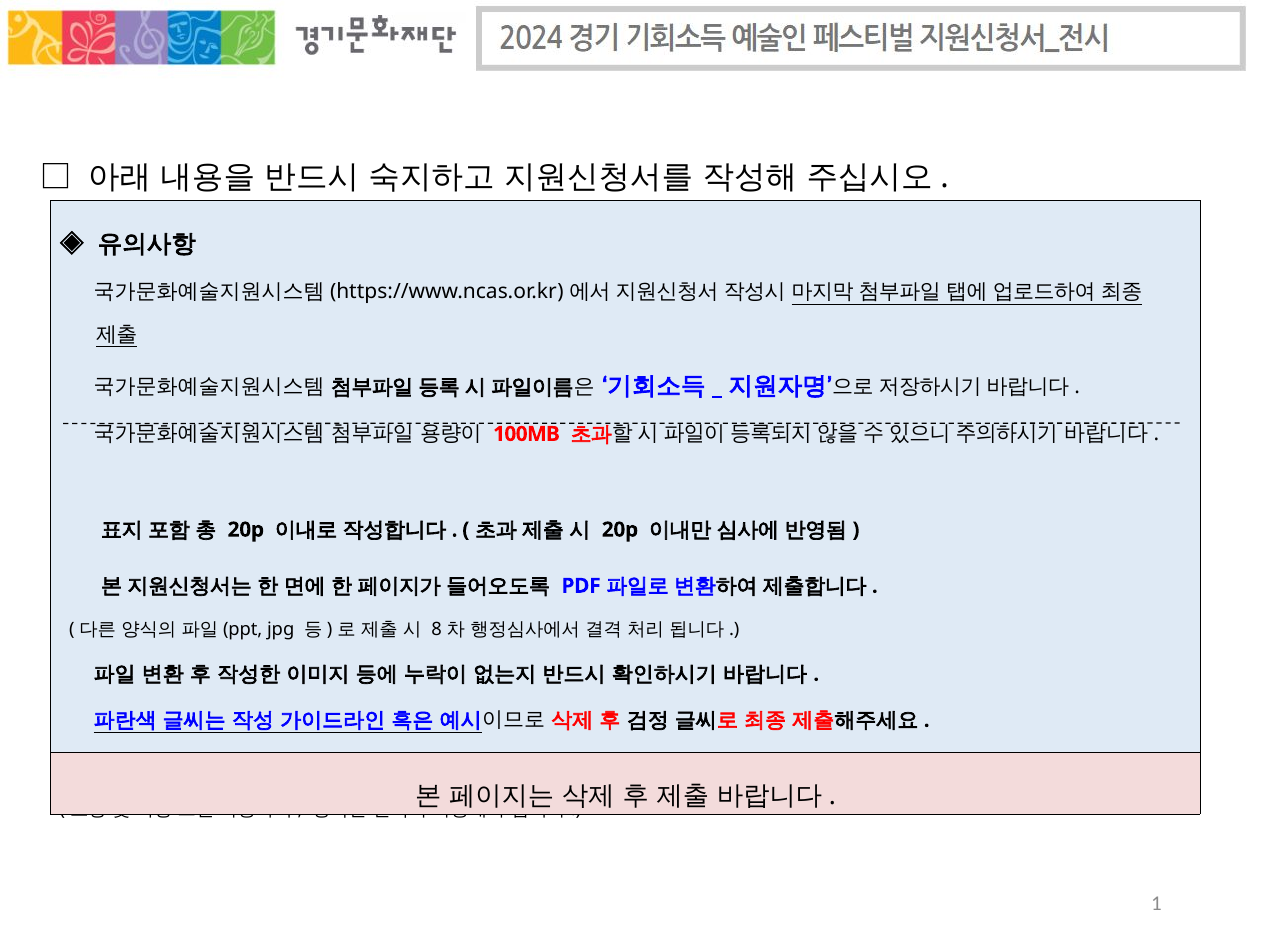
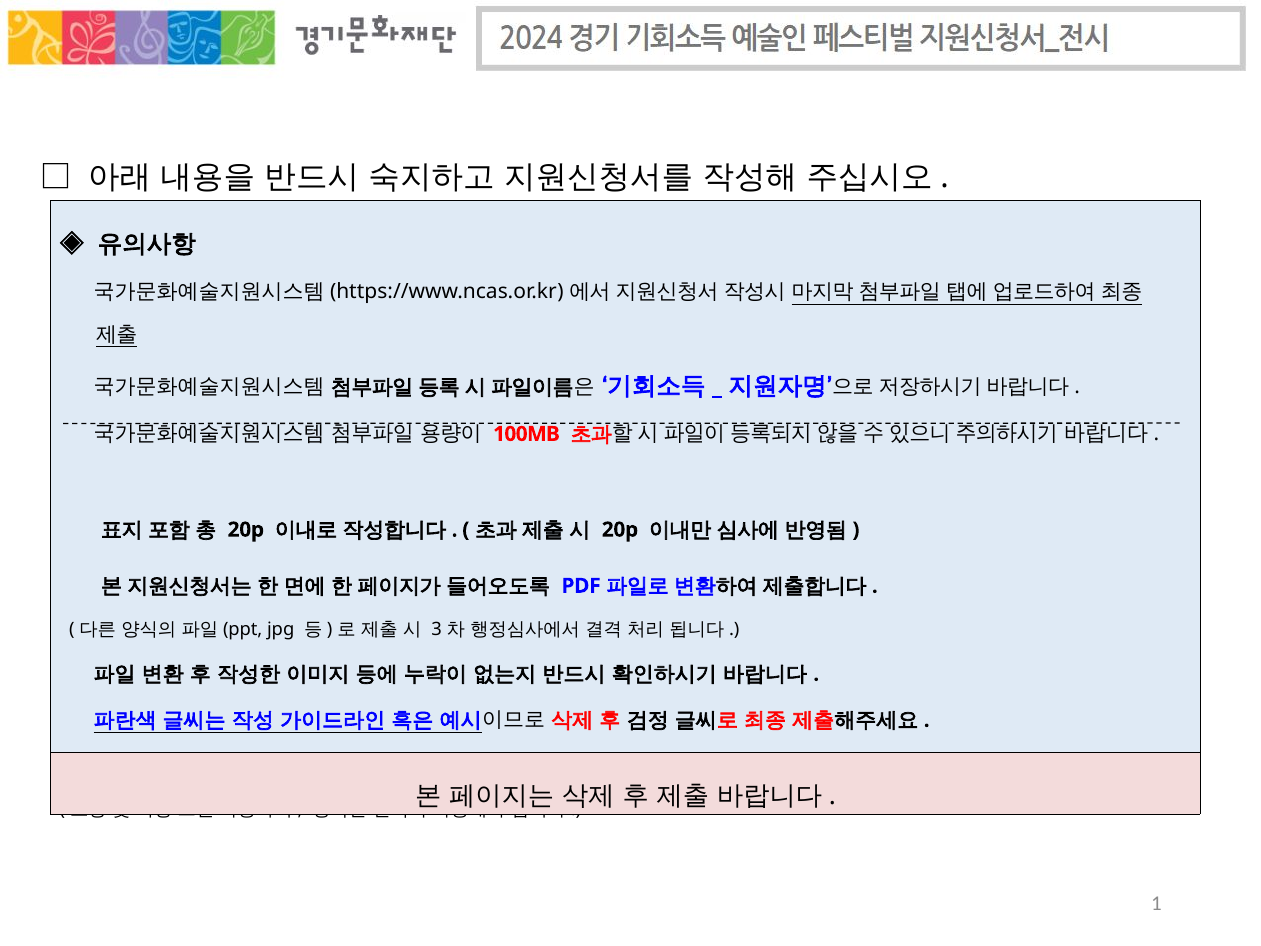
8: 8 -> 3
